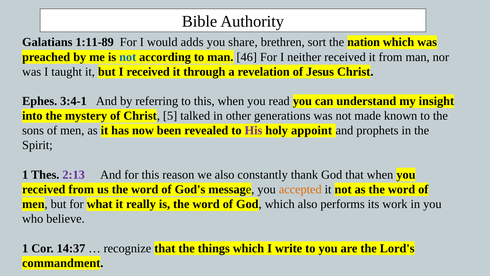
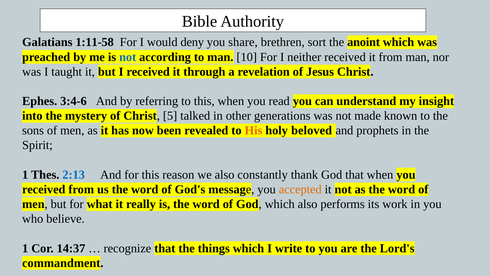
1:11-89: 1:11-89 -> 1:11-58
adds: adds -> deny
nation: nation -> anoint
46: 46 -> 10
3:4-1: 3:4-1 -> 3:4-6
His colour: purple -> orange
appoint: appoint -> beloved
2:13 colour: purple -> blue
